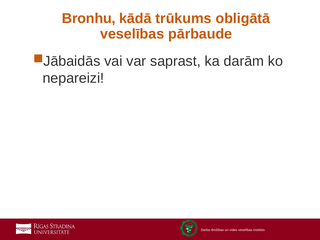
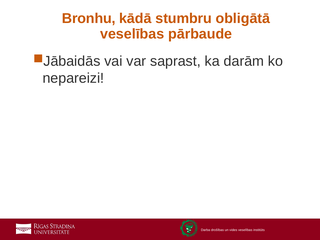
trūkums: trūkums -> stumbru
